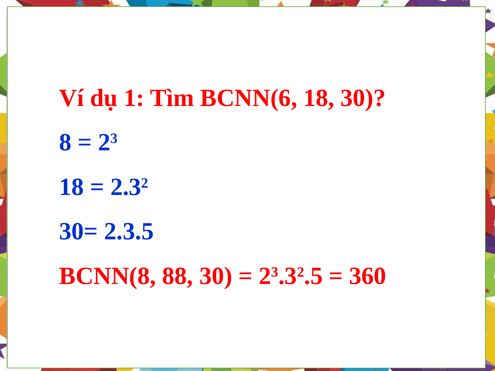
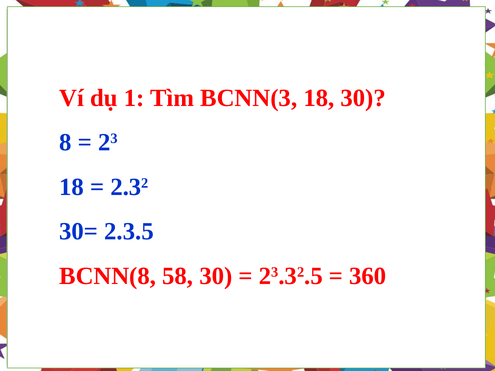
BCNN(6: BCNN(6 -> BCNN(3
88: 88 -> 58
